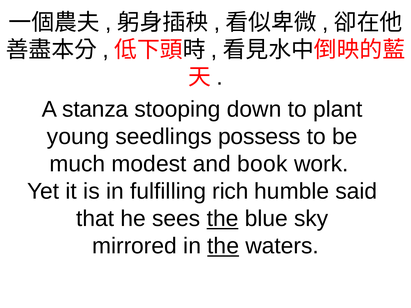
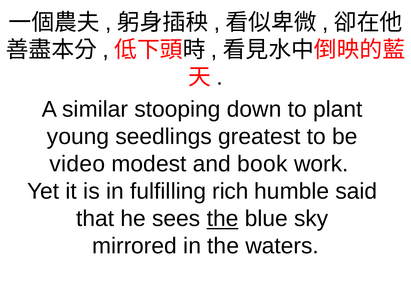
stanza: stanza -> similar
possess: possess -> greatest
much: much -> video
the at (223, 246) underline: present -> none
